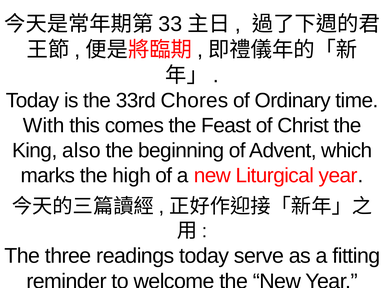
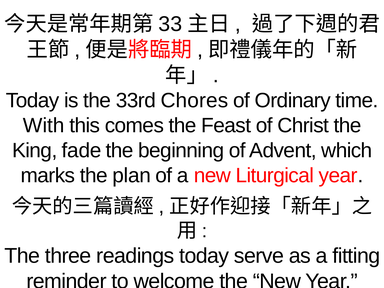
also: also -> fade
high: high -> plan
